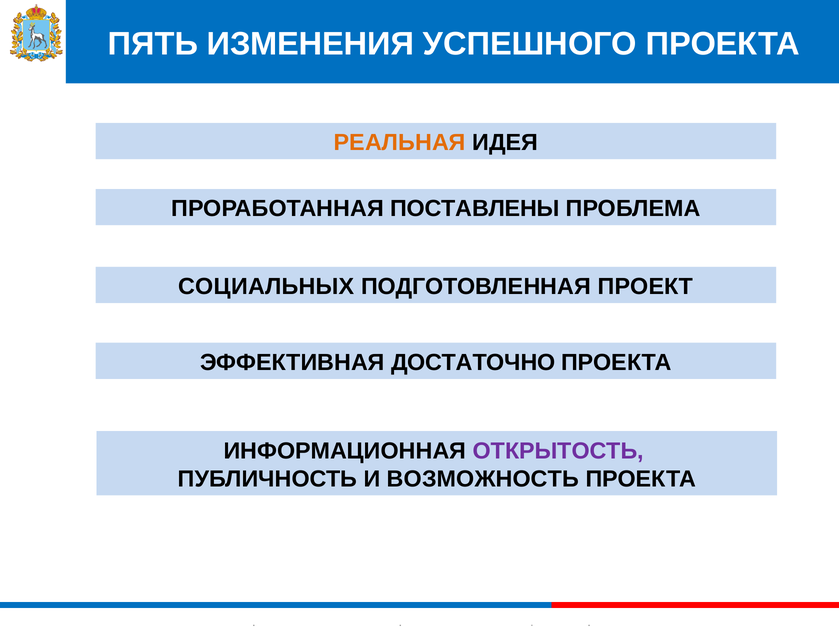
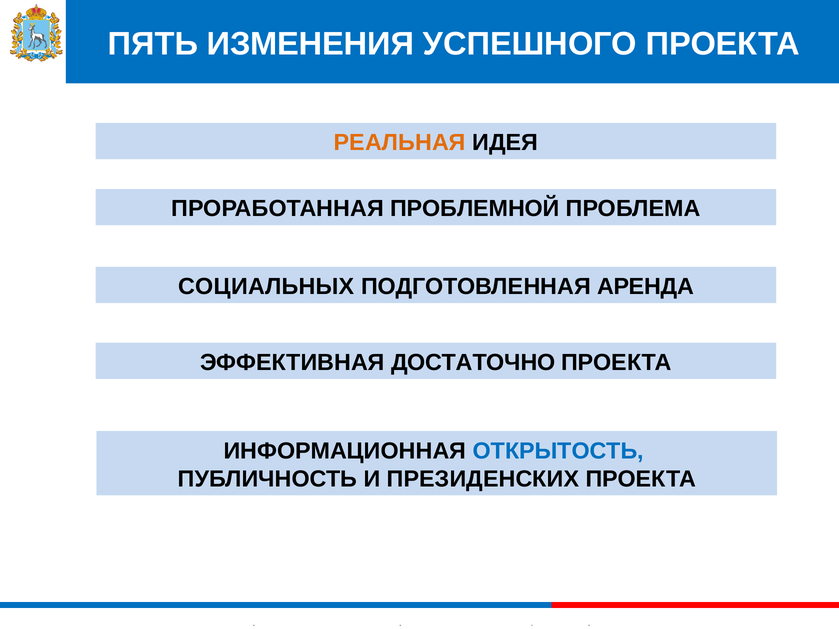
ПОСТАВЛЕНЫ: ПОСТАВЛЕНЫ -> ПРОБЛЕМНОЙ
ПРОЕКТ: ПРОЕКТ -> АРЕНДА
ОТКРЫТОСТЬ colour: purple -> blue
ВОЗМОЖНОСТЬ: ВОЗМОЖНОСТЬ -> ПРЕЗИДЕНСКИХ
